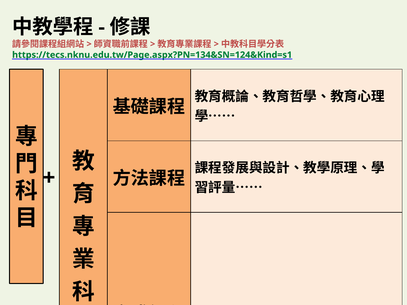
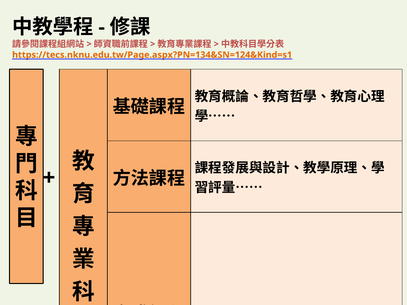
https://tecs.nknu.edu.tw/Page.aspx?PN=134&SN=124&Kind=s1 colour: green -> orange
